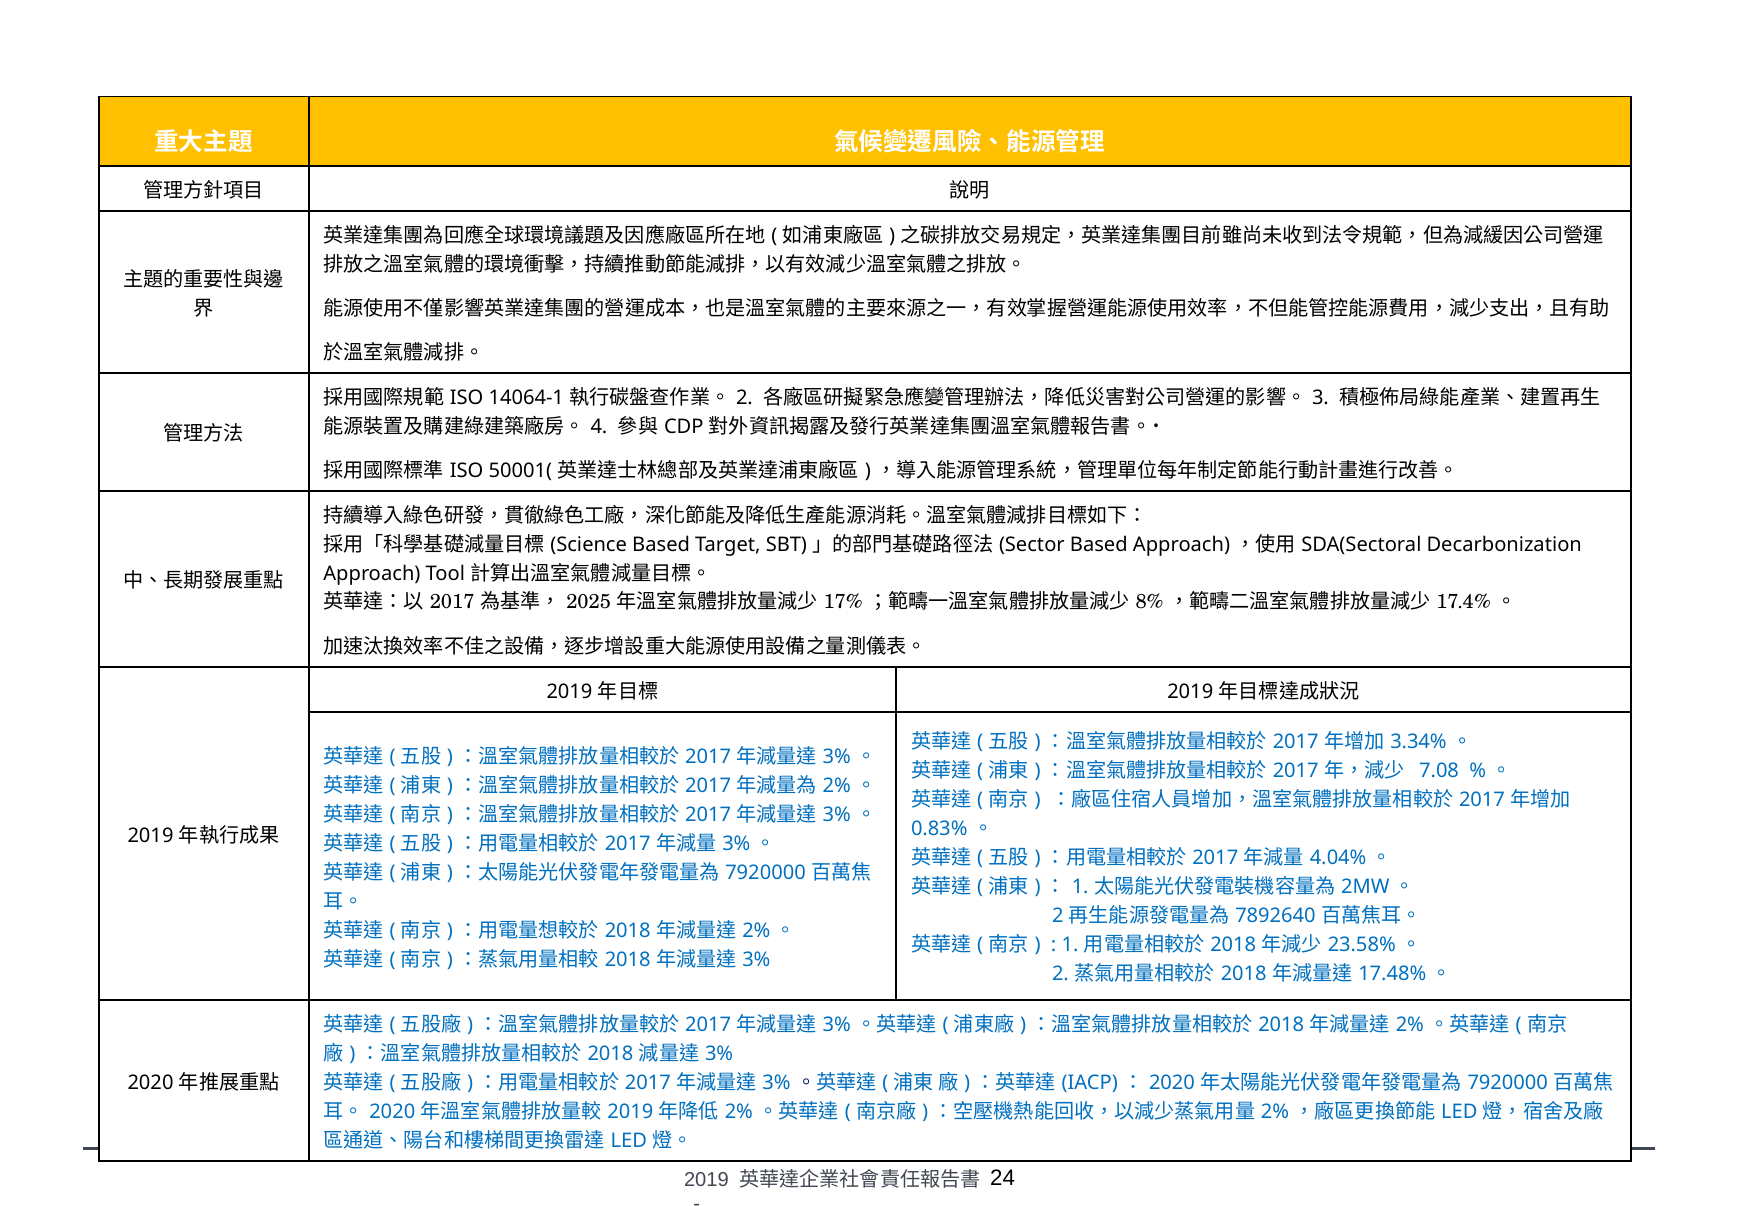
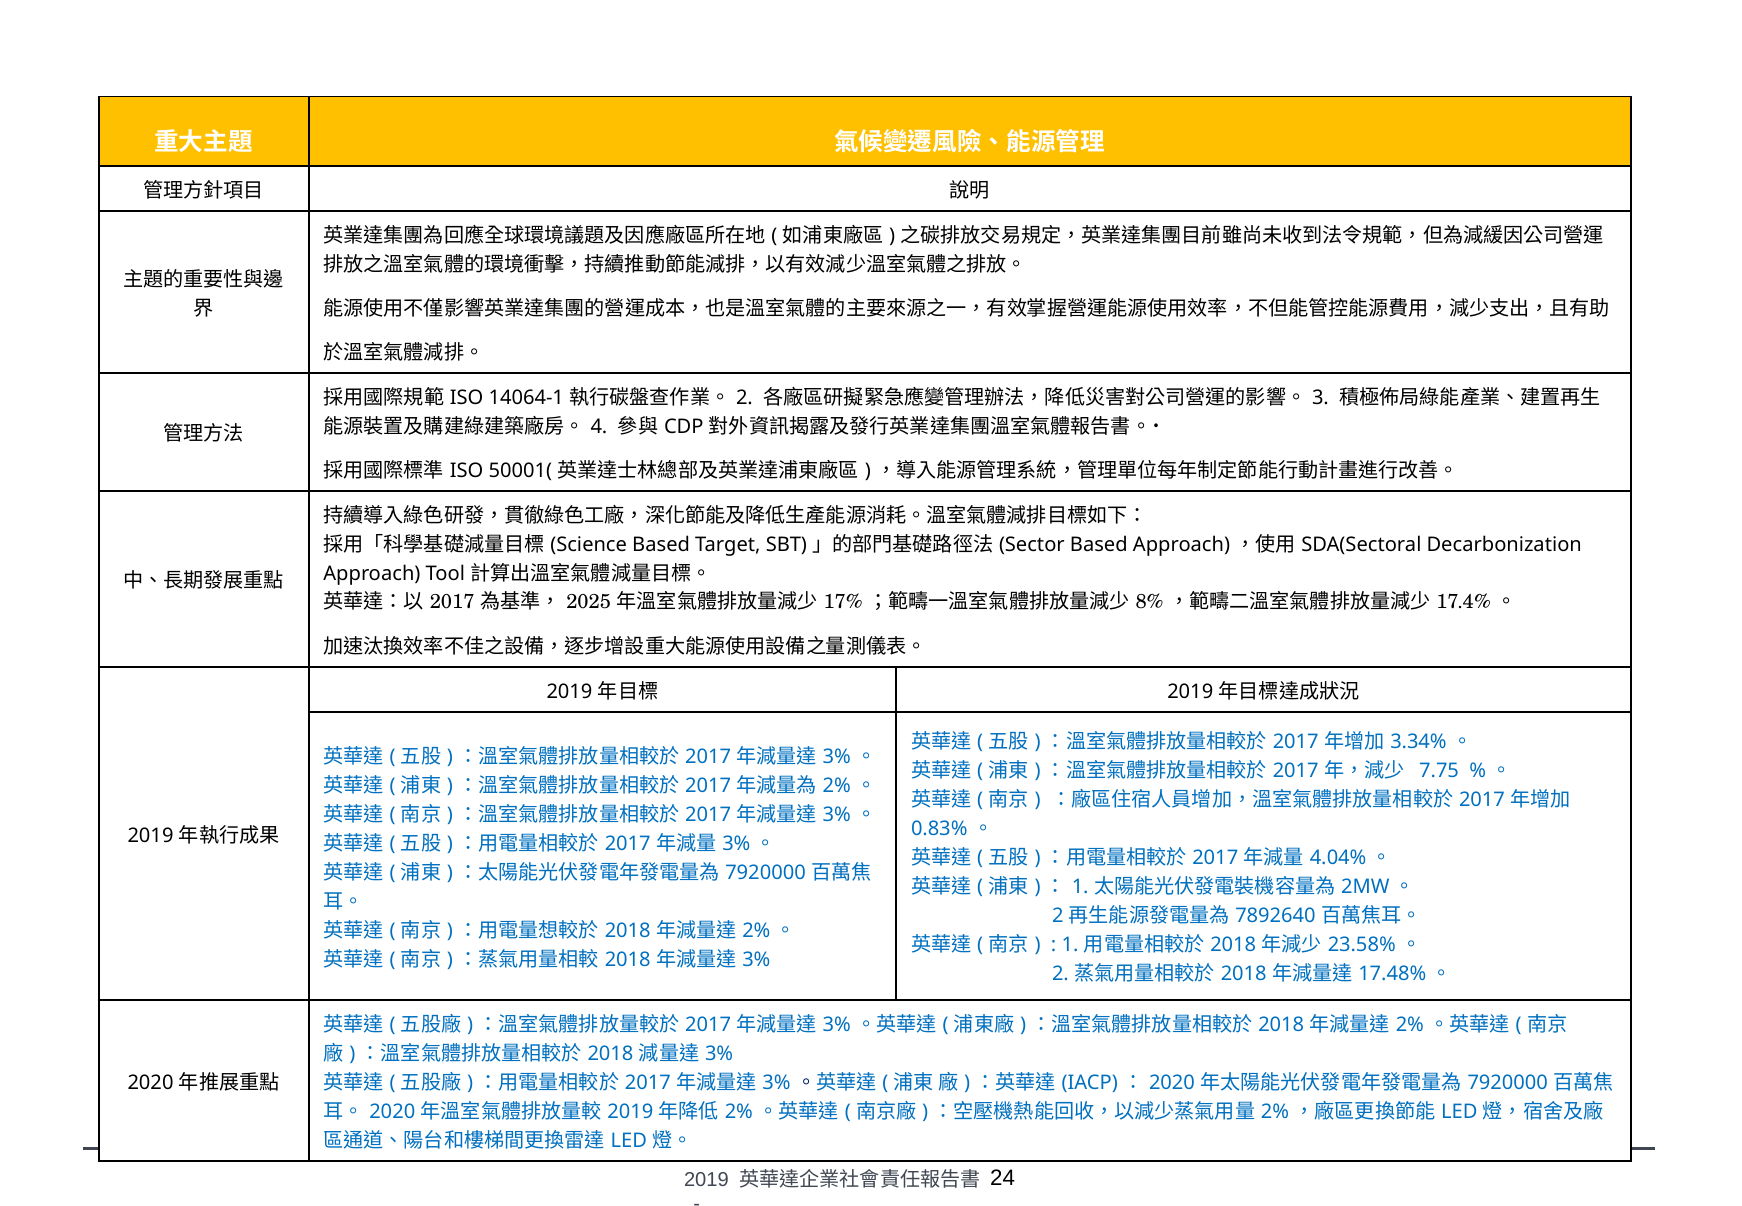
7.08: 7.08 -> 7.75
